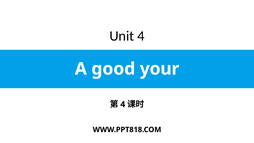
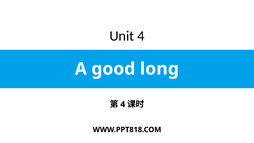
your: your -> long
